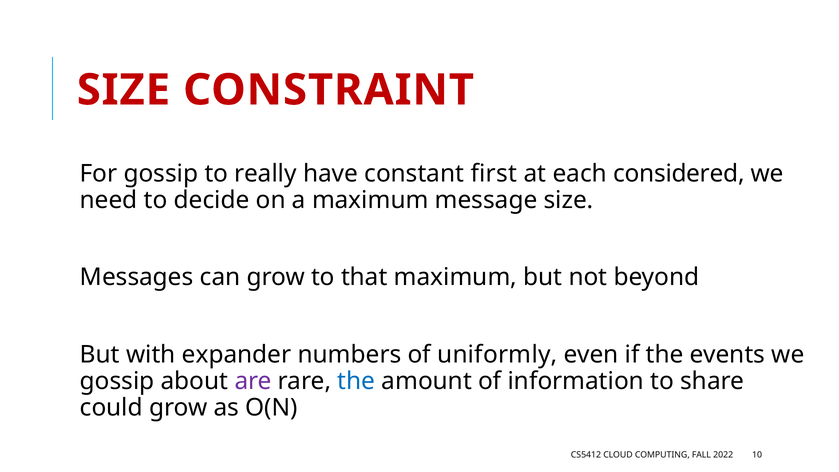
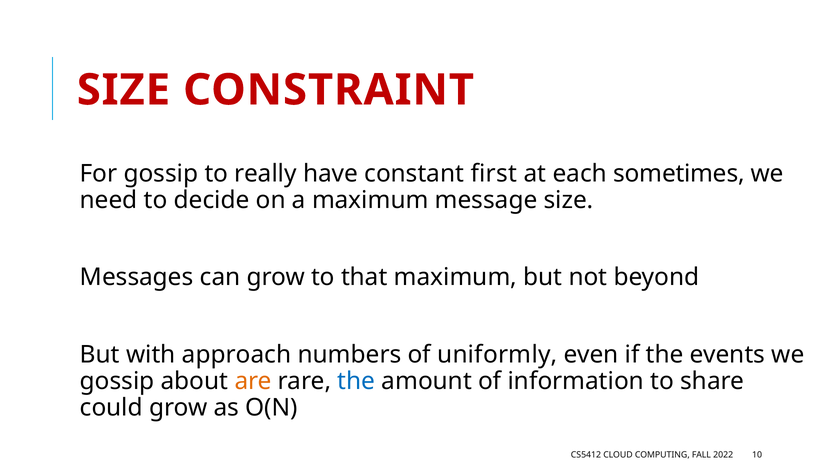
considered: considered -> sometimes
expander: expander -> approach
are colour: purple -> orange
